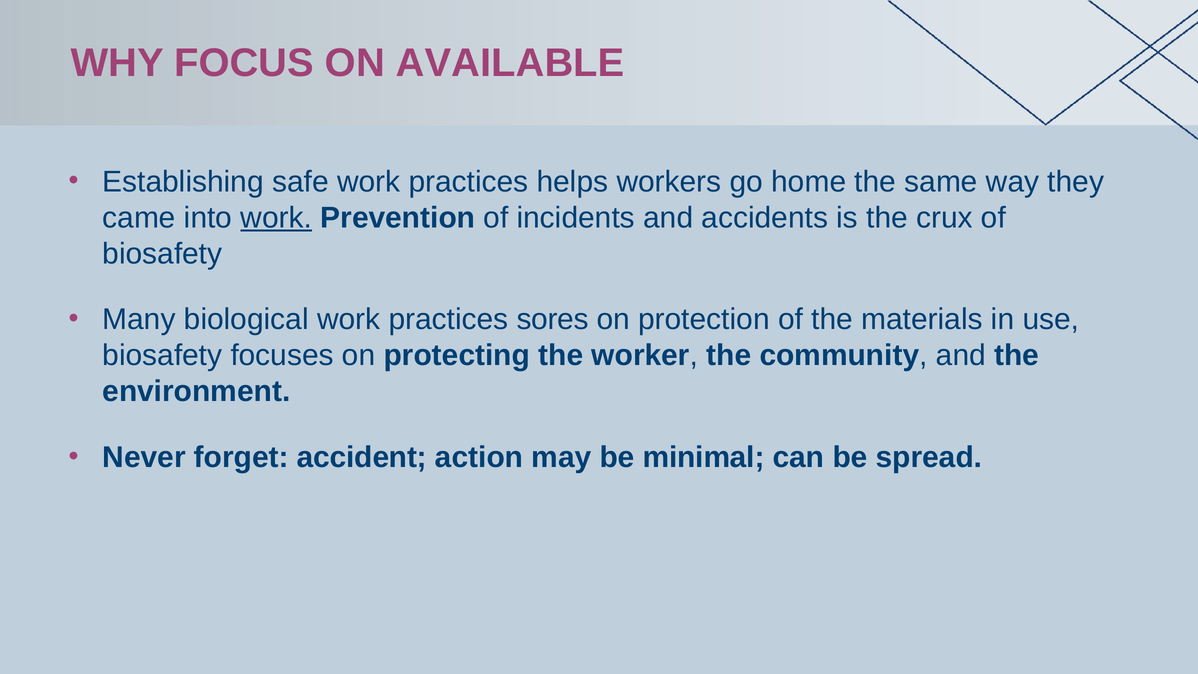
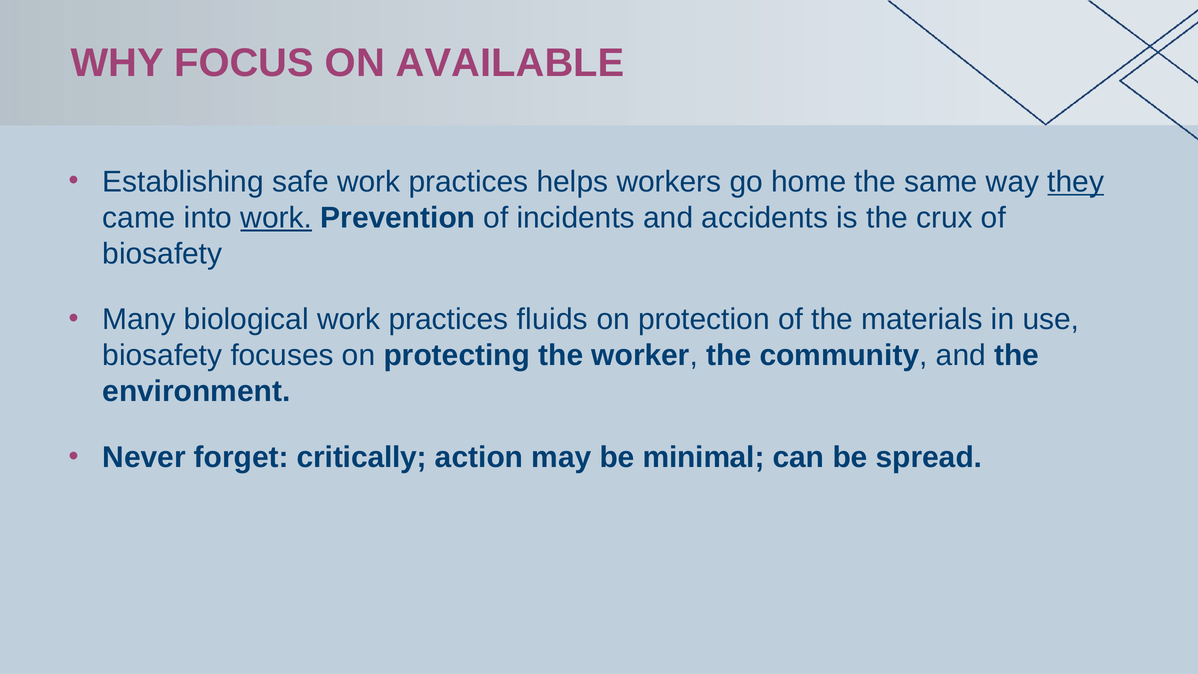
they underline: none -> present
sores: sores -> fluids
accident: accident -> critically
